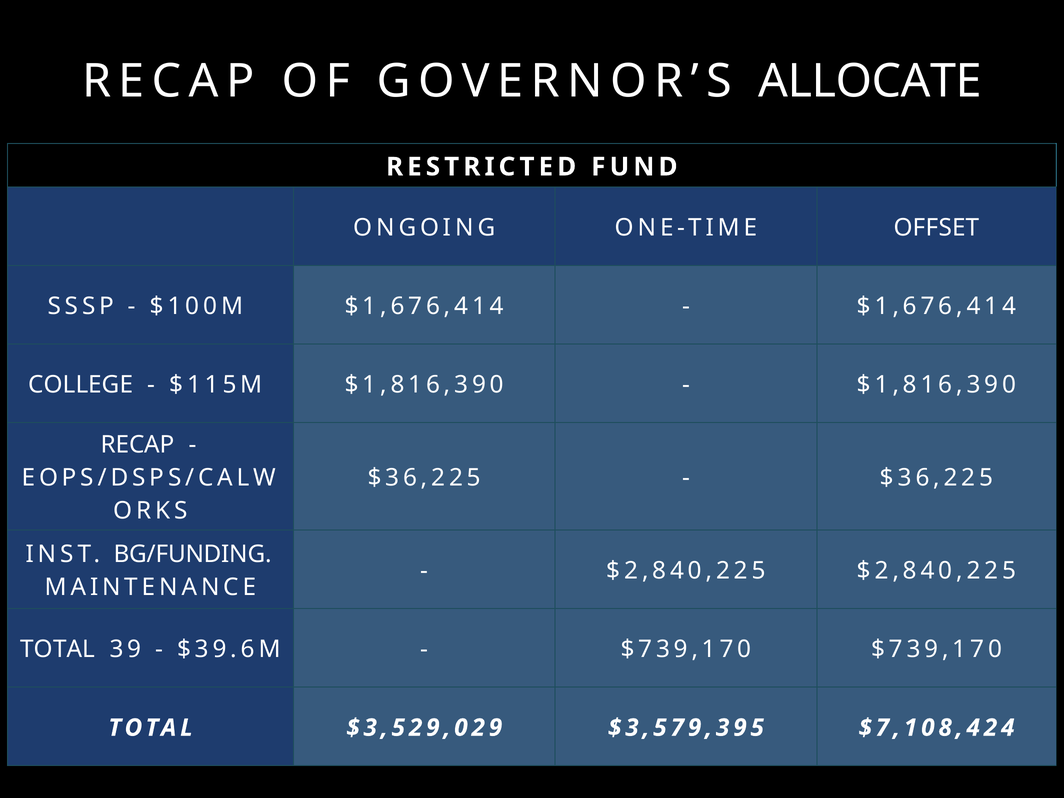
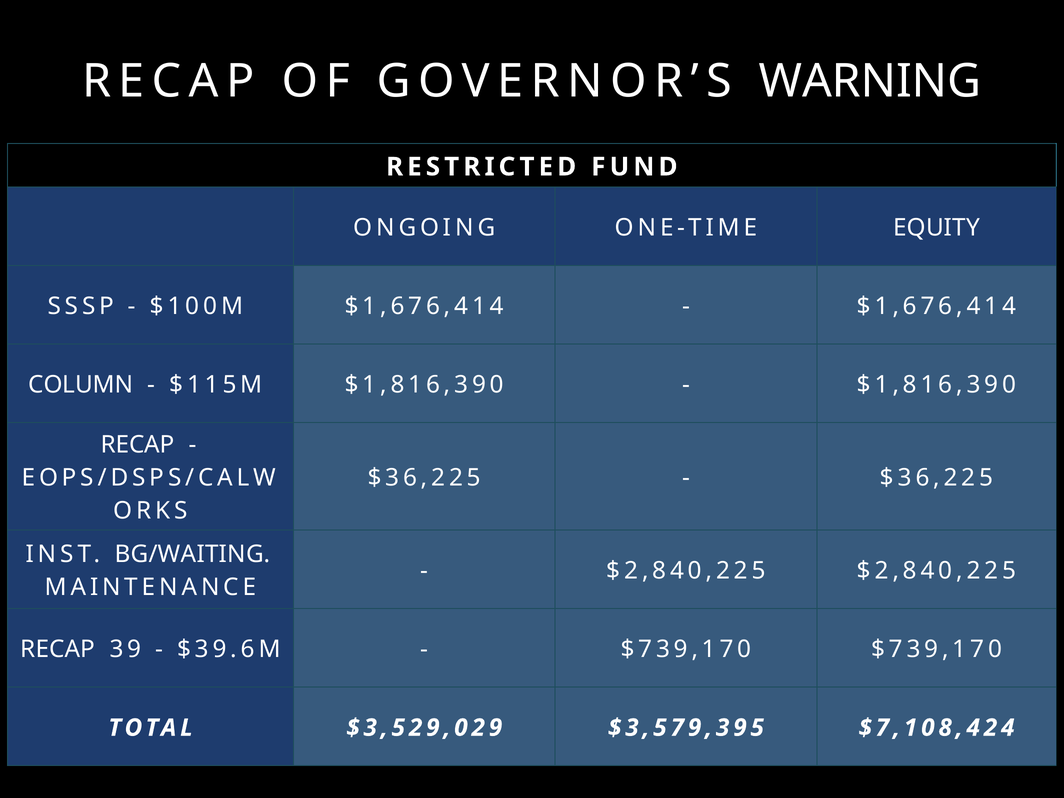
ALLOCATE: ALLOCATE -> WARNING
OFFSET: OFFSET -> EQUITY
COLLEGE: COLLEGE -> COLUMN
BG/FUNDING: BG/FUNDING -> BG/WAITING
TOTAL at (58, 649): TOTAL -> RECAP
